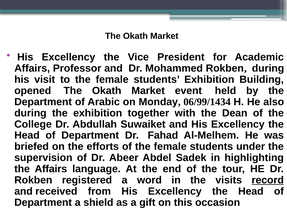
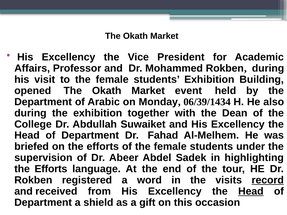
06/99/1434: 06/99/1434 -> 06/39/1434
Affairs at (51, 169): Affairs -> Efforts
Head at (251, 191) underline: none -> present
